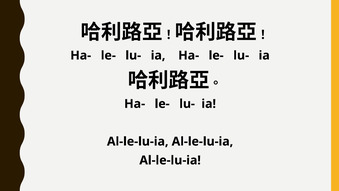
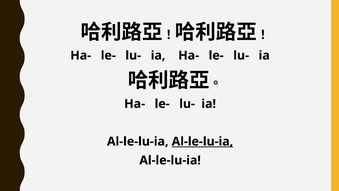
Al-le-lu-ia at (202, 141) underline: none -> present
